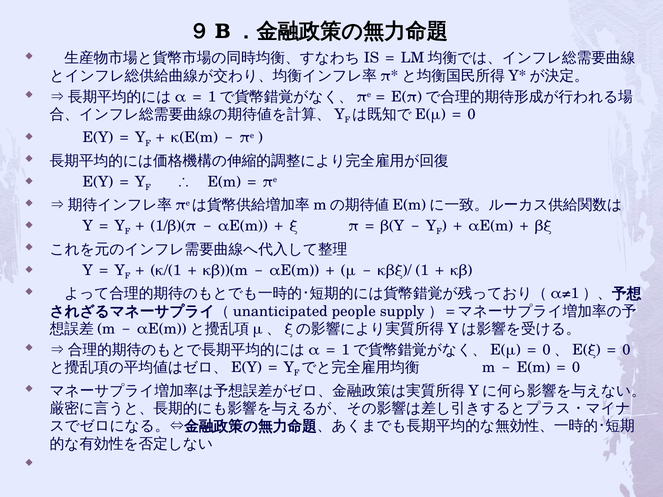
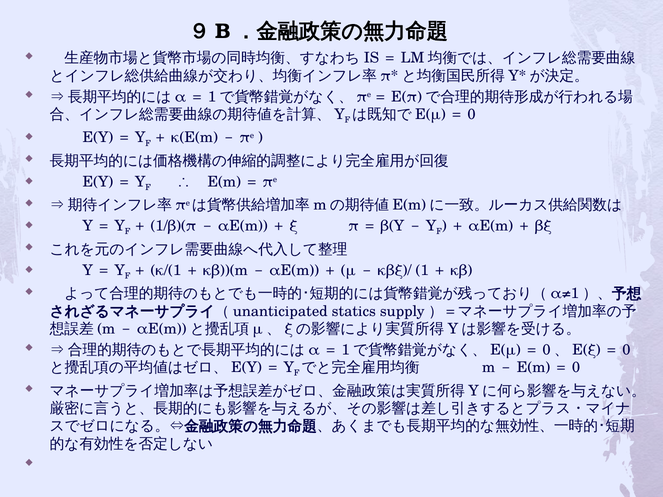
people: people -> statics
